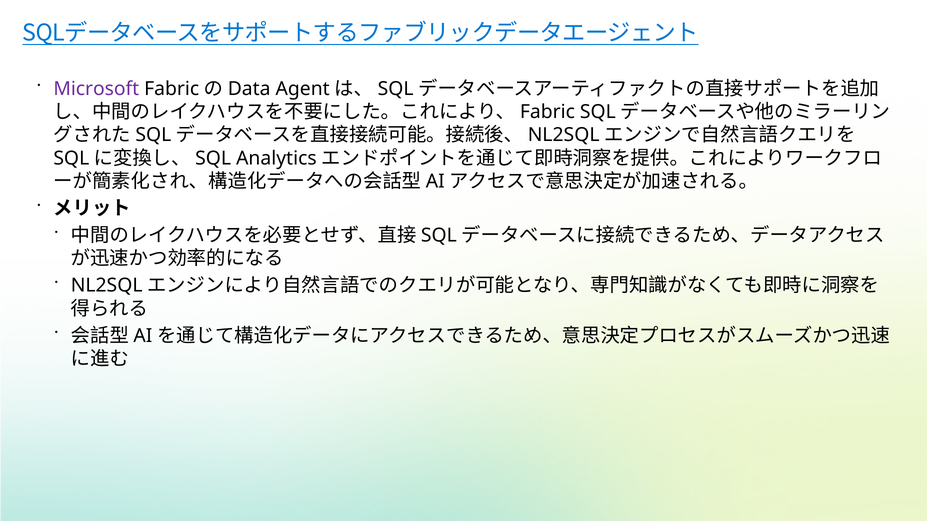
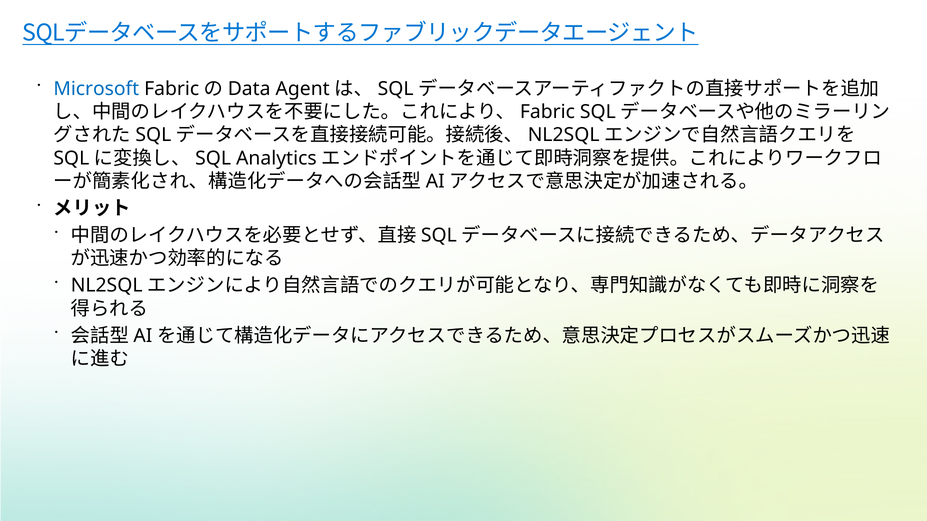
Microsoft colour: purple -> blue
